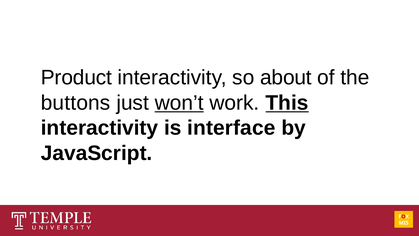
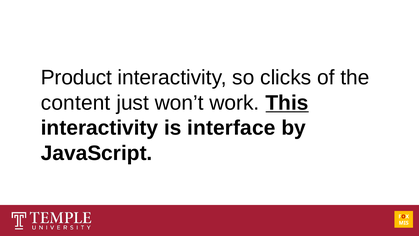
about: about -> clicks
buttons: buttons -> content
won’t underline: present -> none
